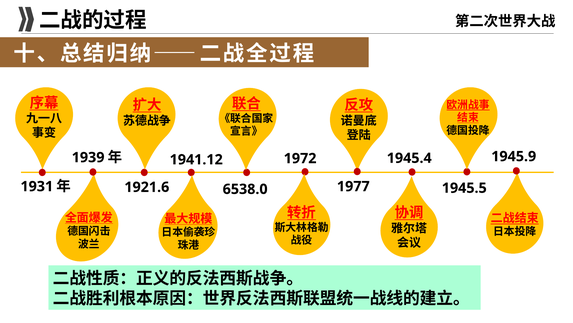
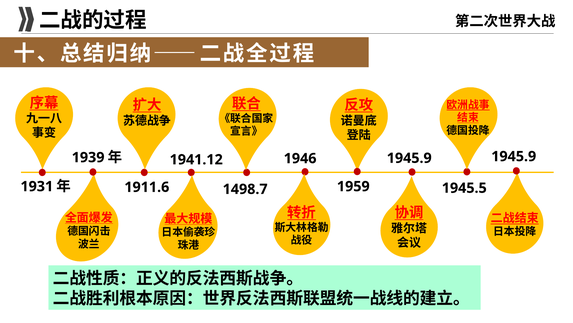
1945.4 at (409, 158): 1945.4 -> 1945.9
1972: 1972 -> 1946
1977: 1977 -> 1959
1921.6: 1921.6 -> 1911.6
6538.0: 6538.0 -> 1498.7
